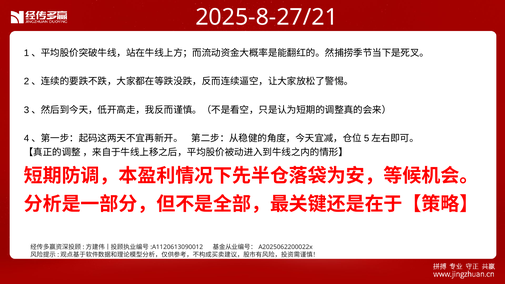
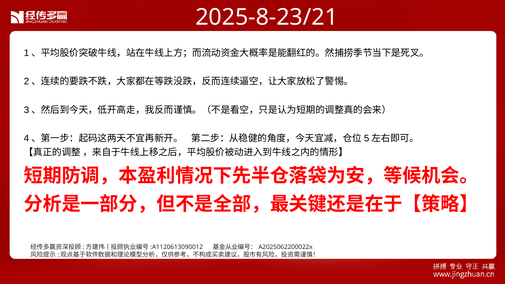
2025-8-27/21: 2025-8-27/21 -> 2025-8-23/21
